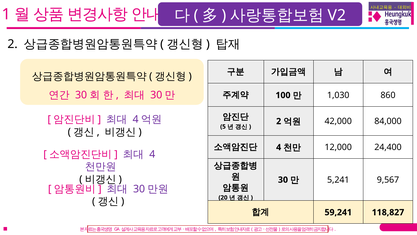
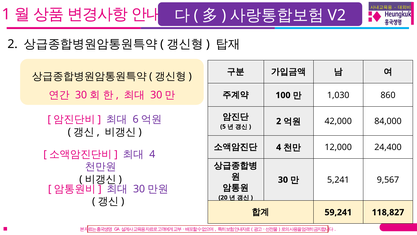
4 at (136, 119): 4 -> 6
